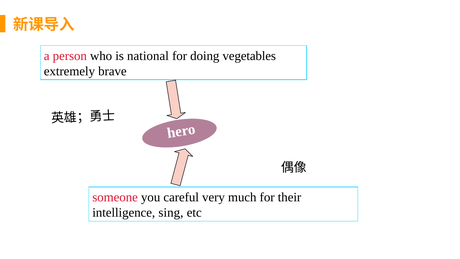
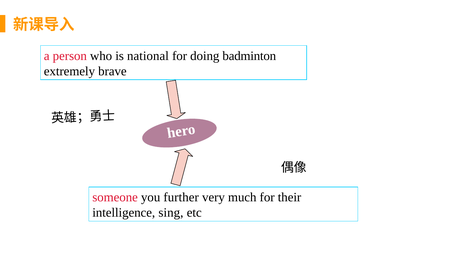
vegetables: vegetables -> badminton
careful: careful -> further
